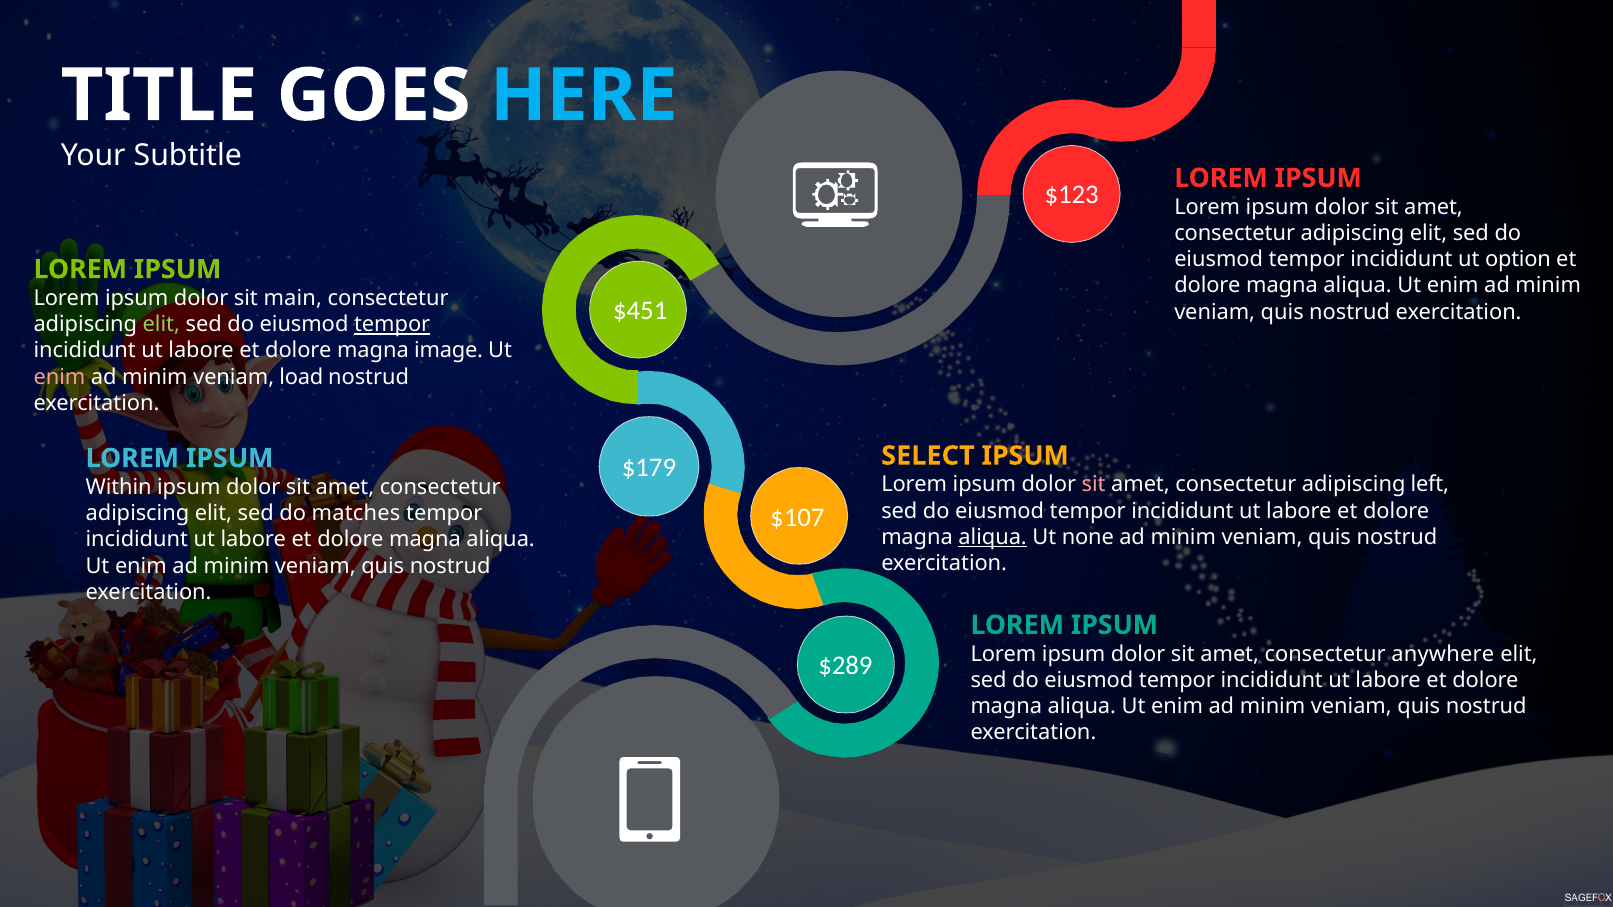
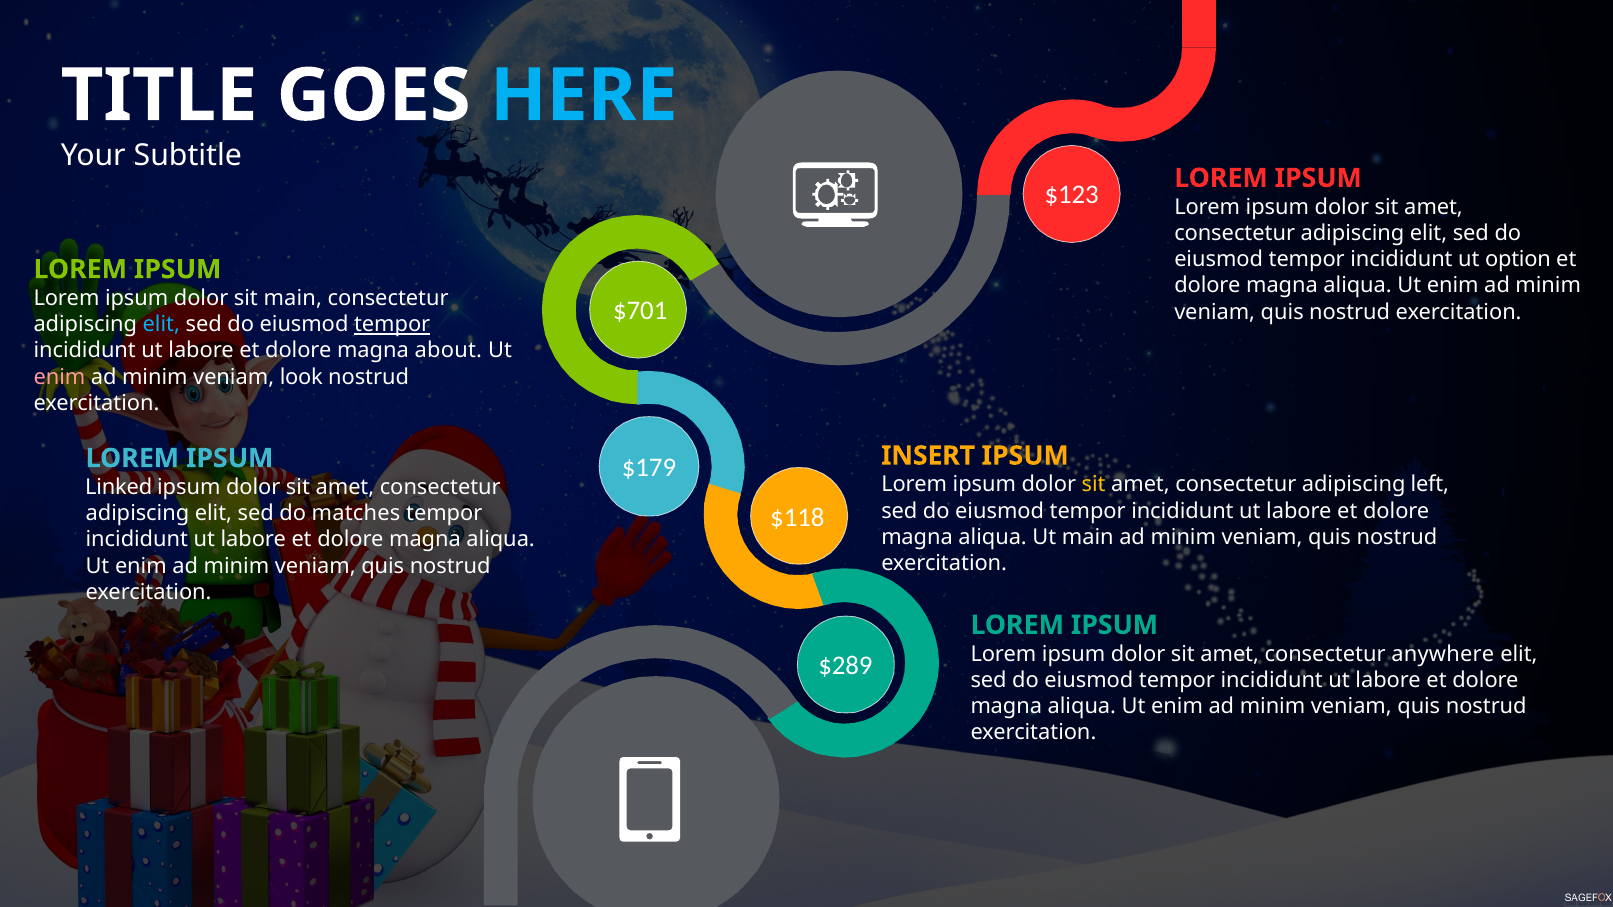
$451: $451 -> $701
elit at (161, 325) colour: light green -> light blue
image: image -> about
load: load -> look
SELECT: SELECT -> INSERT
sit at (1094, 485) colour: pink -> yellow
Within: Within -> Linked
$107: $107 -> $118
aliqua at (993, 537) underline: present -> none
Ut none: none -> main
